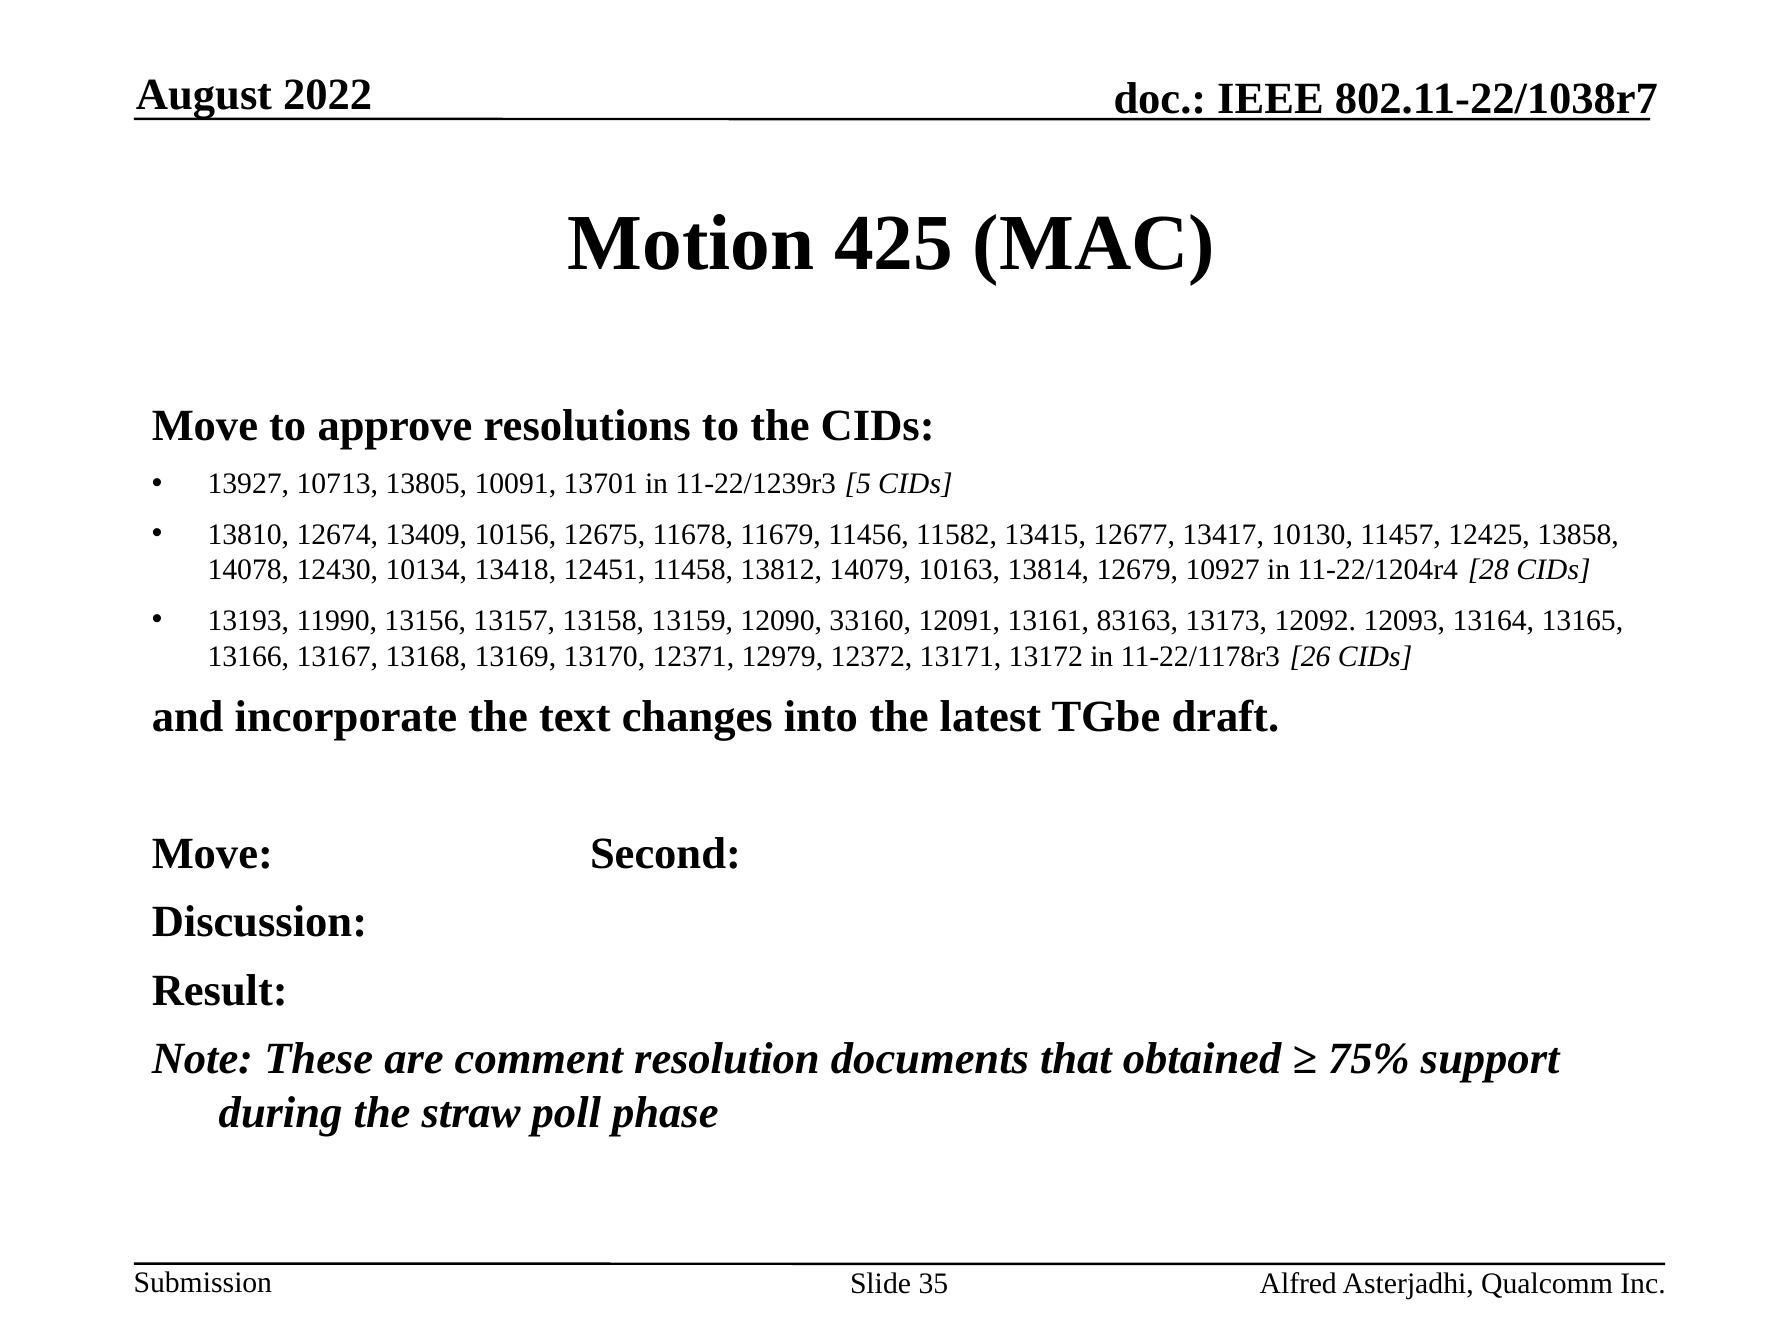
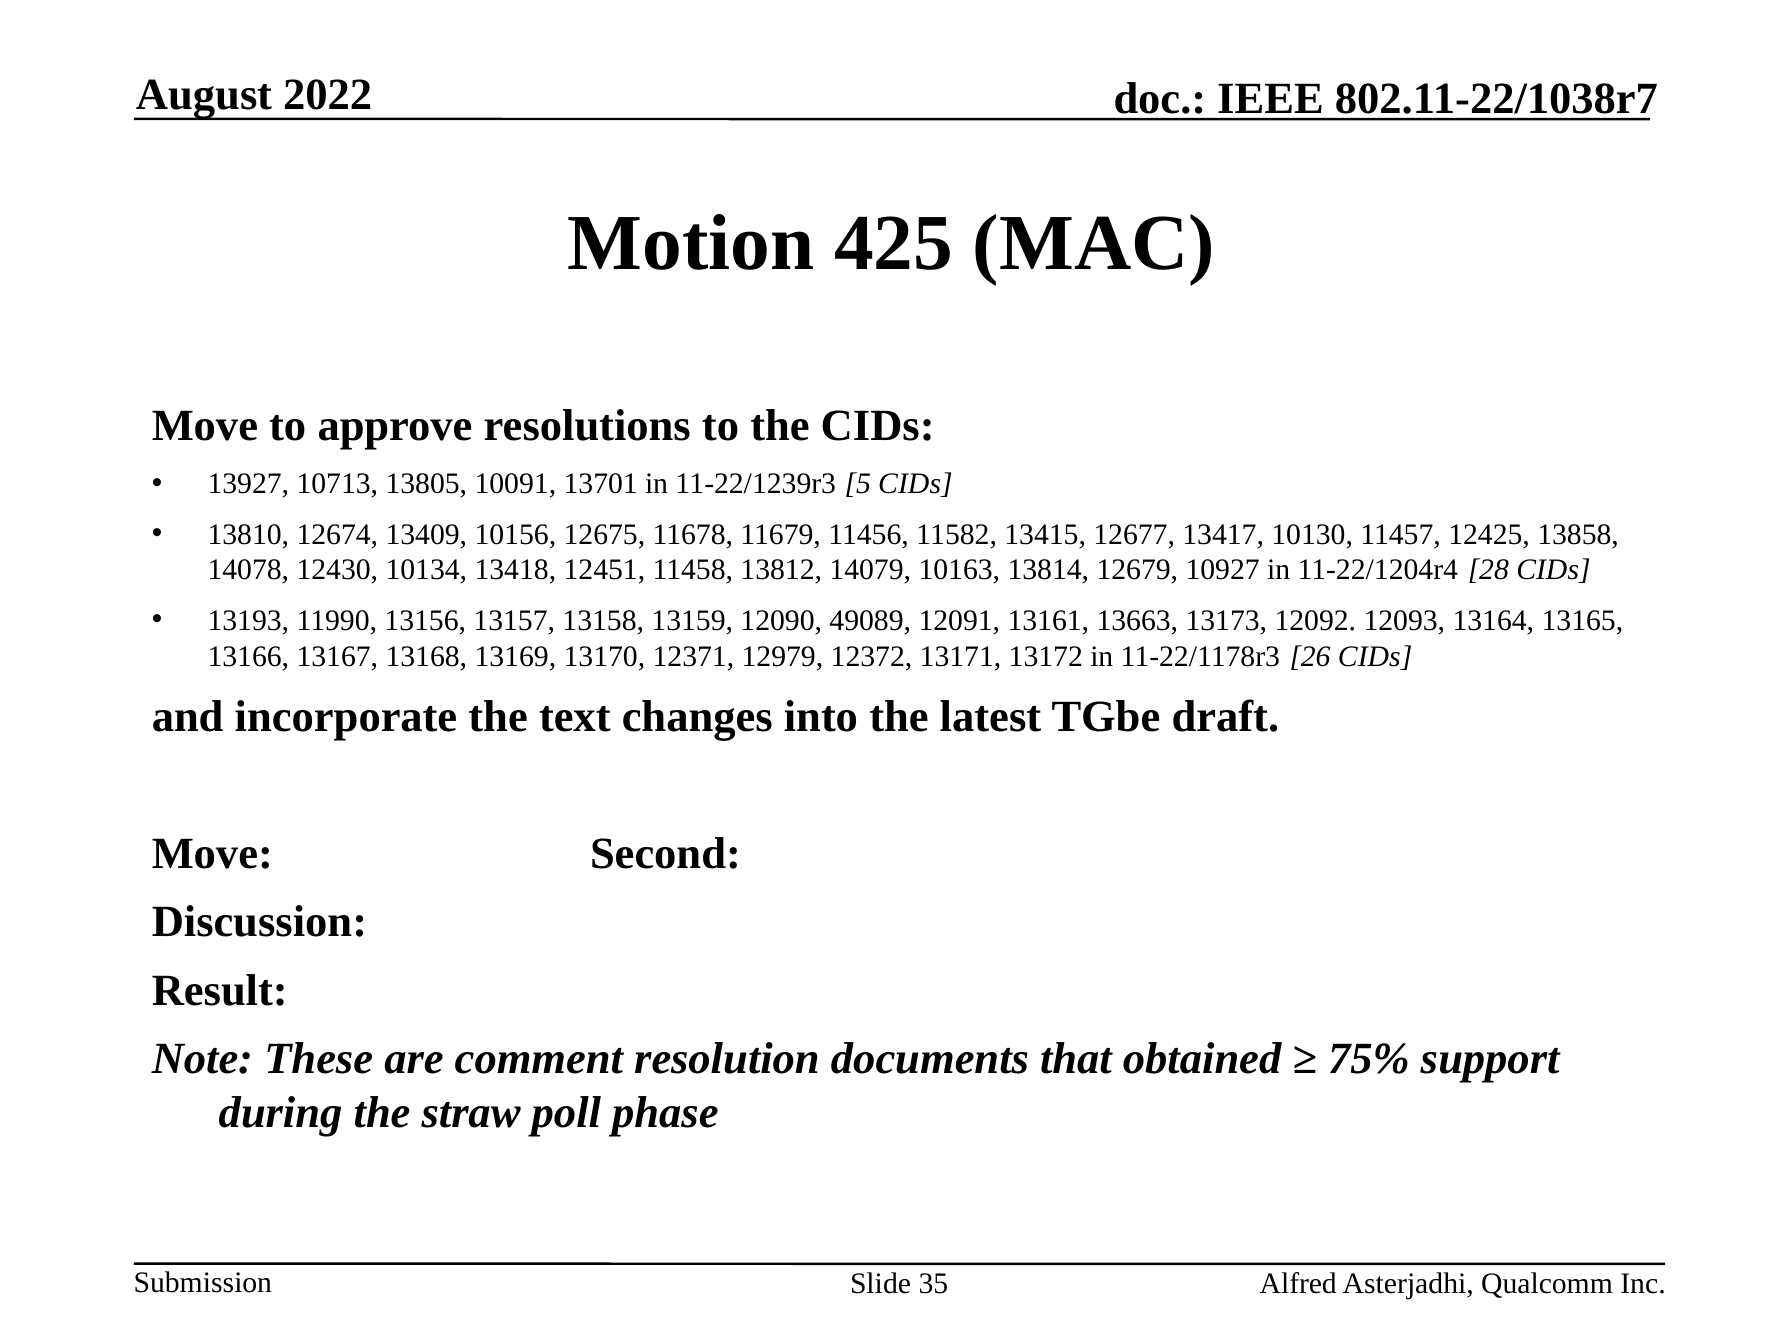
33160: 33160 -> 49089
83163: 83163 -> 13663
